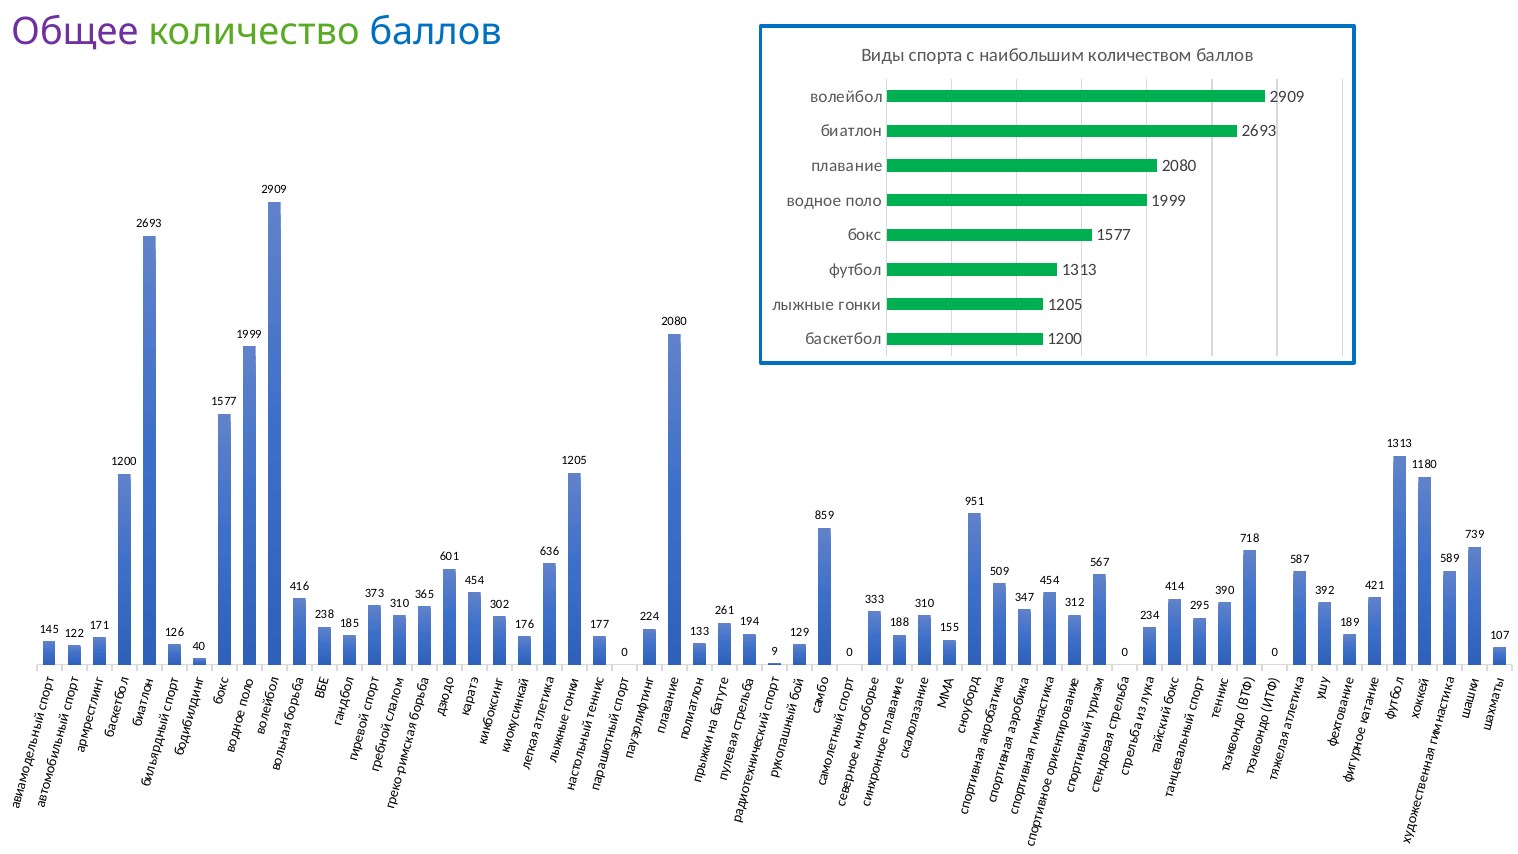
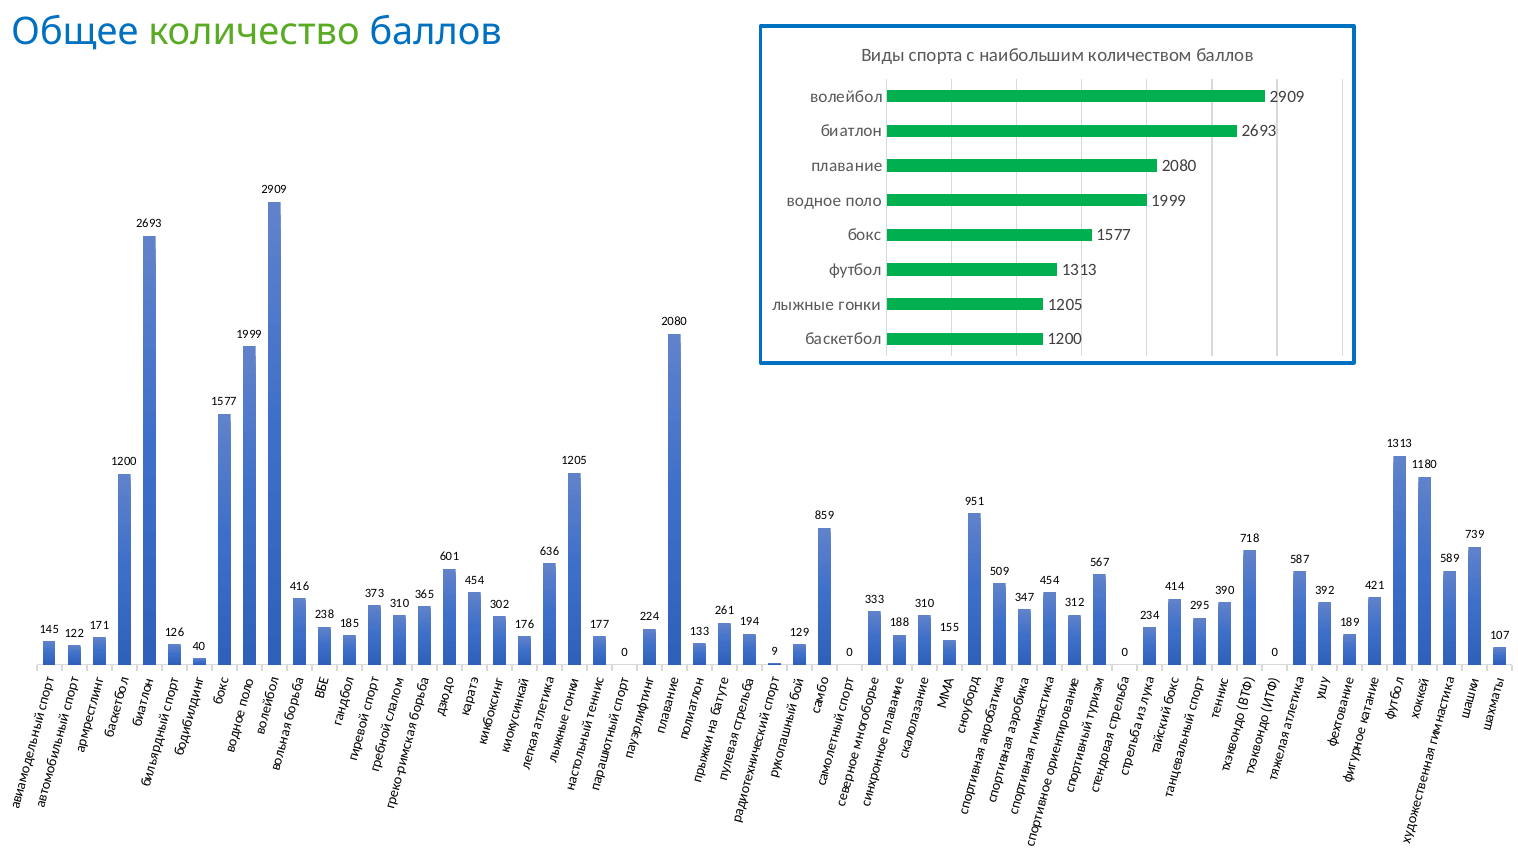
Общее colour: purple -> blue
